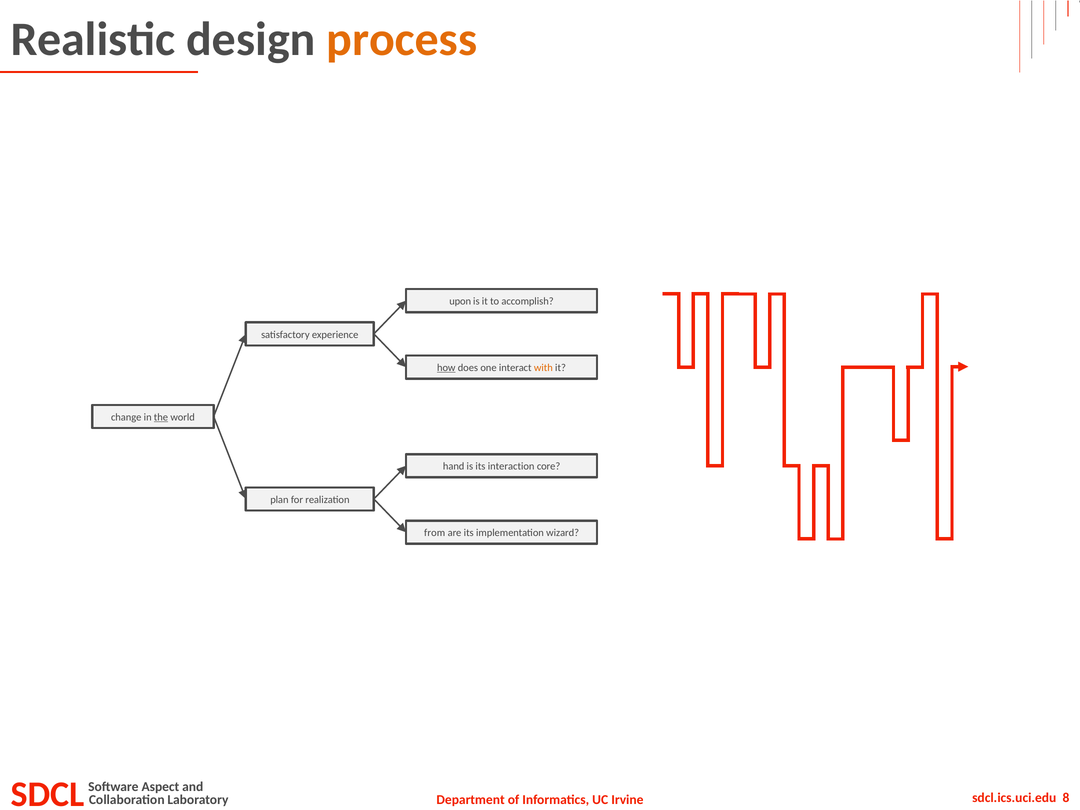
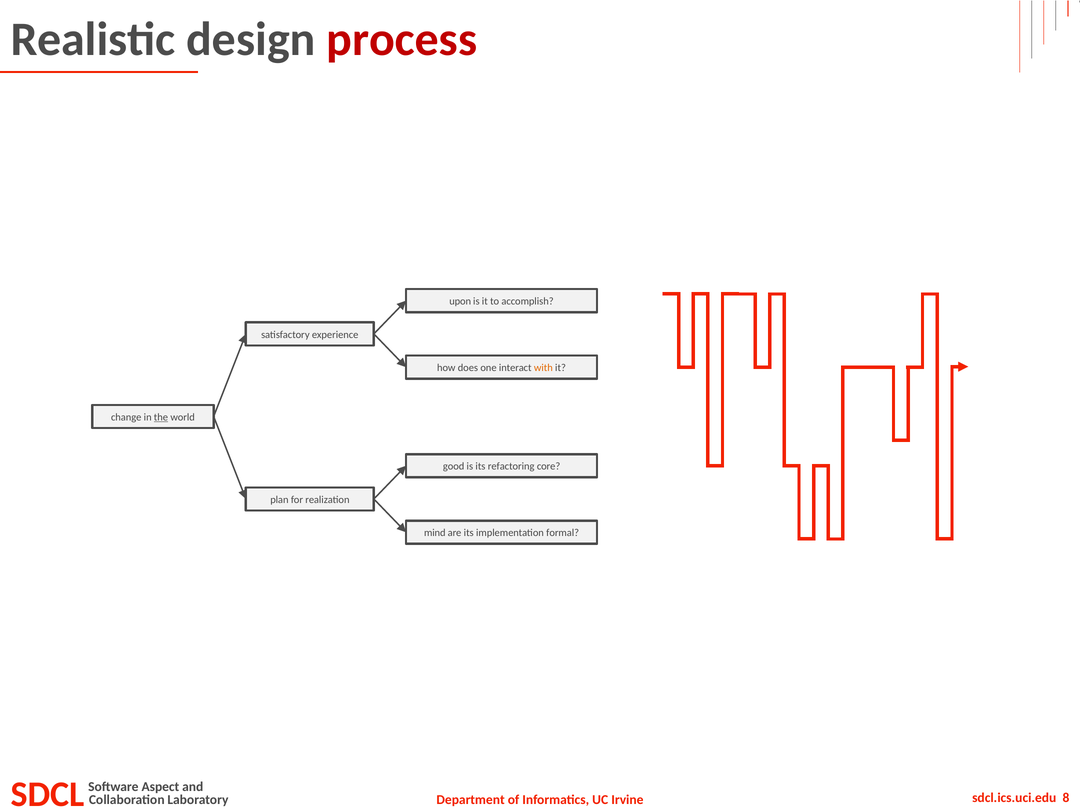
process colour: orange -> red
how underline: present -> none
hand: hand -> good
interaction: interaction -> refactoring
from: from -> mind
wizard: wizard -> formal
